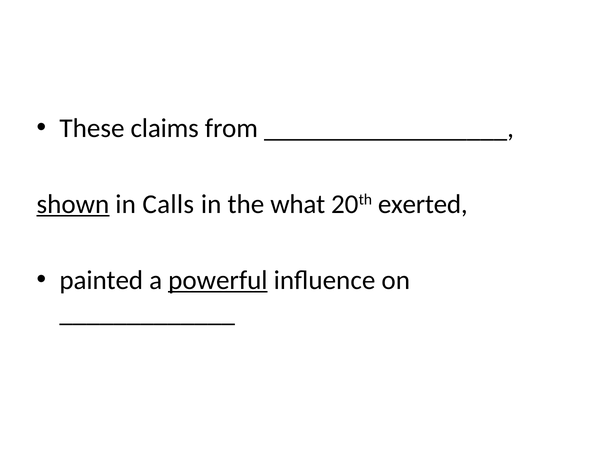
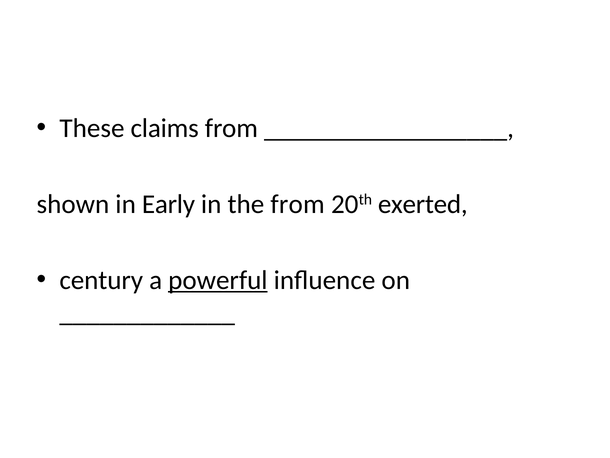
shown underline: present -> none
Calls: Calls -> Early
the what: what -> from
painted: painted -> century
